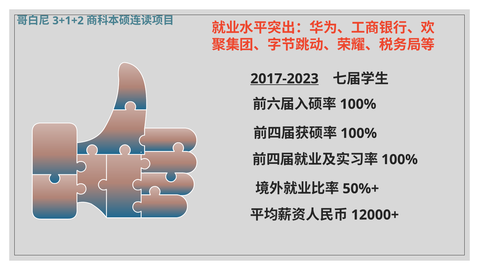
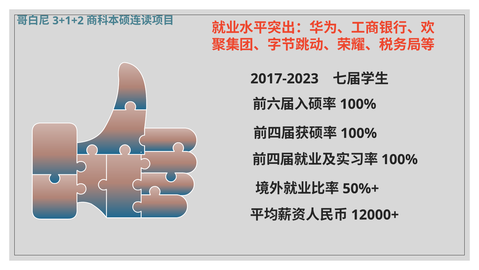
2017-2023 underline: present -> none
